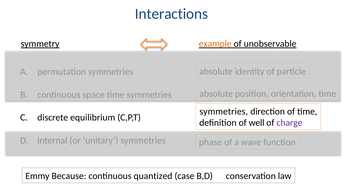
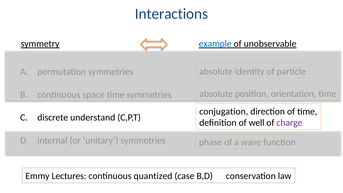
example colour: orange -> blue
symmetries at (224, 111): symmetries -> conjugation
equilibrium: equilibrium -> understand
Because: Because -> Lectures
